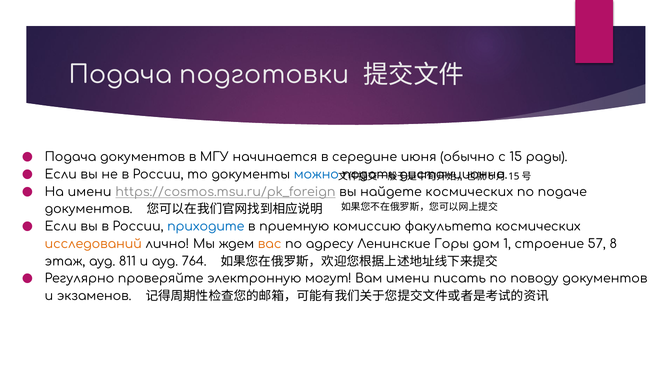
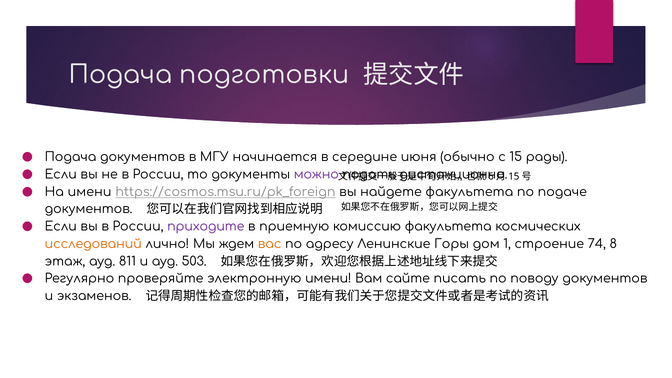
можно colour: blue -> purple
найдете космических: космических -> факультета
приходите colour: blue -> purple
57: 57 -> 74
764: 764 -> 503
электронную могут: могут -> имени
Вам имени: имени -> сайте
